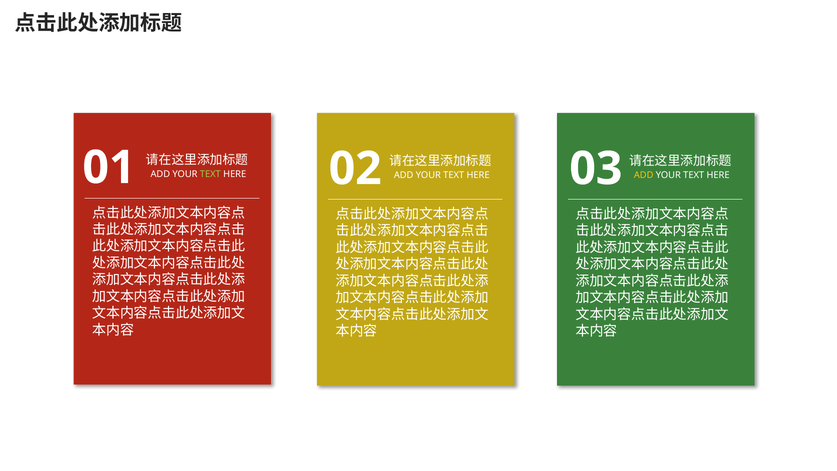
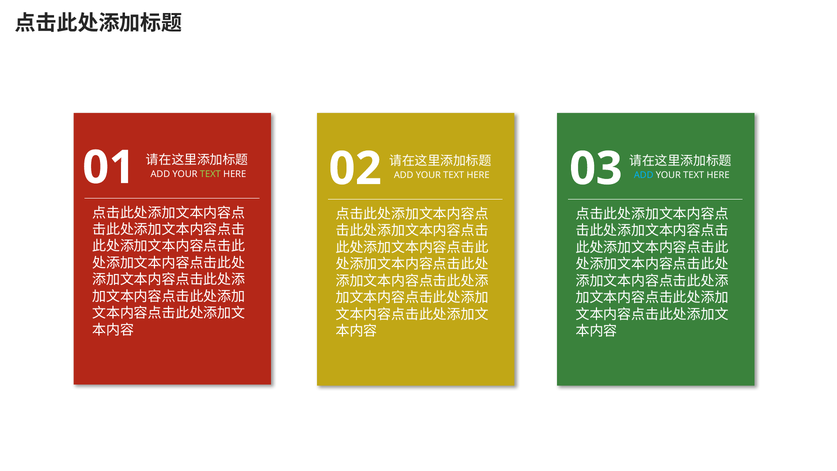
ADD at (644, 175) colour: yellow -> light blue
